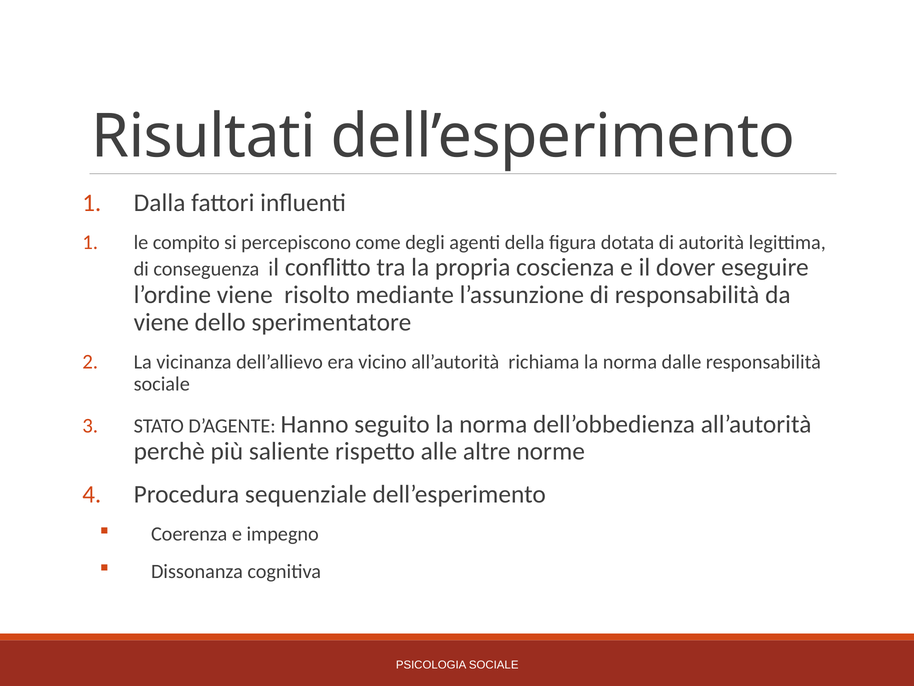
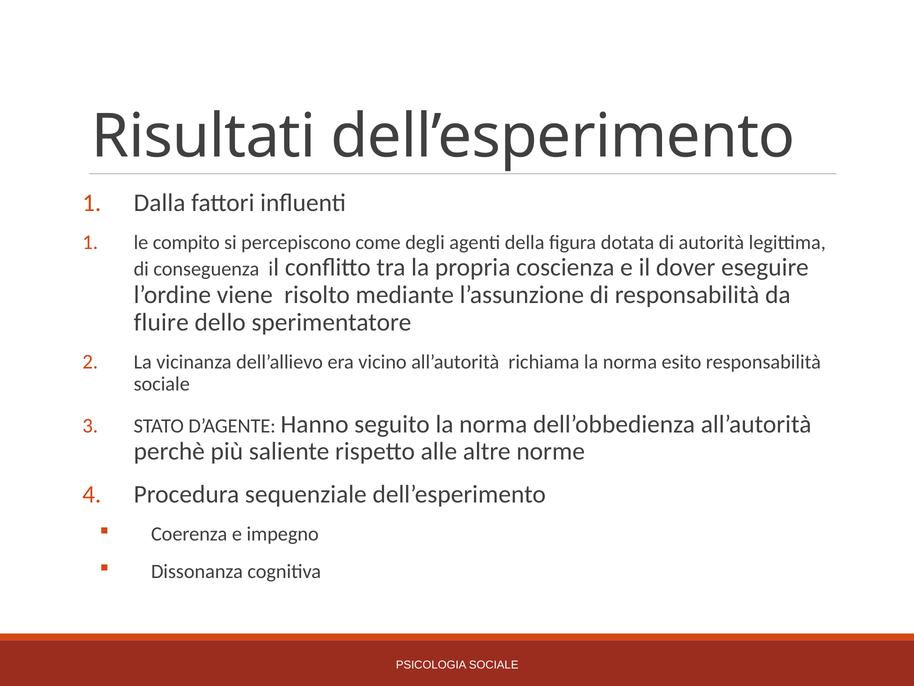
viene at (161, 322): viene -> fluire
dalle: dalle -> esito
